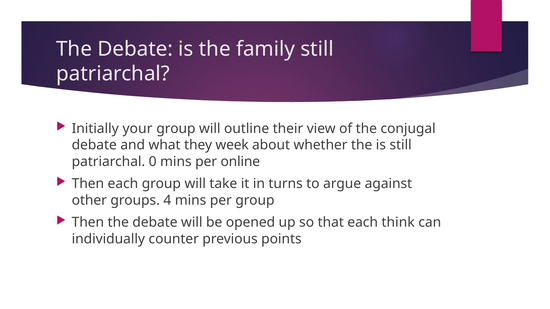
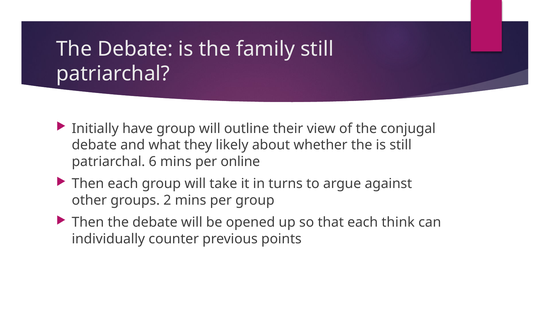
your: your -> have
week: week -> likely
0: 0 -> 6
4: 4 -> 2
